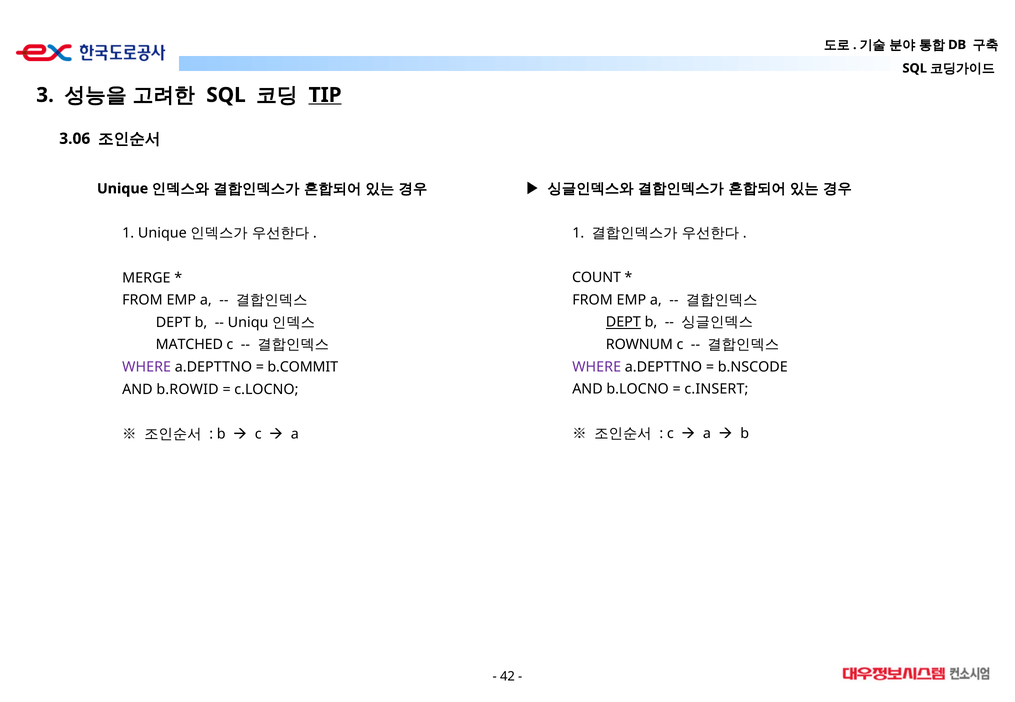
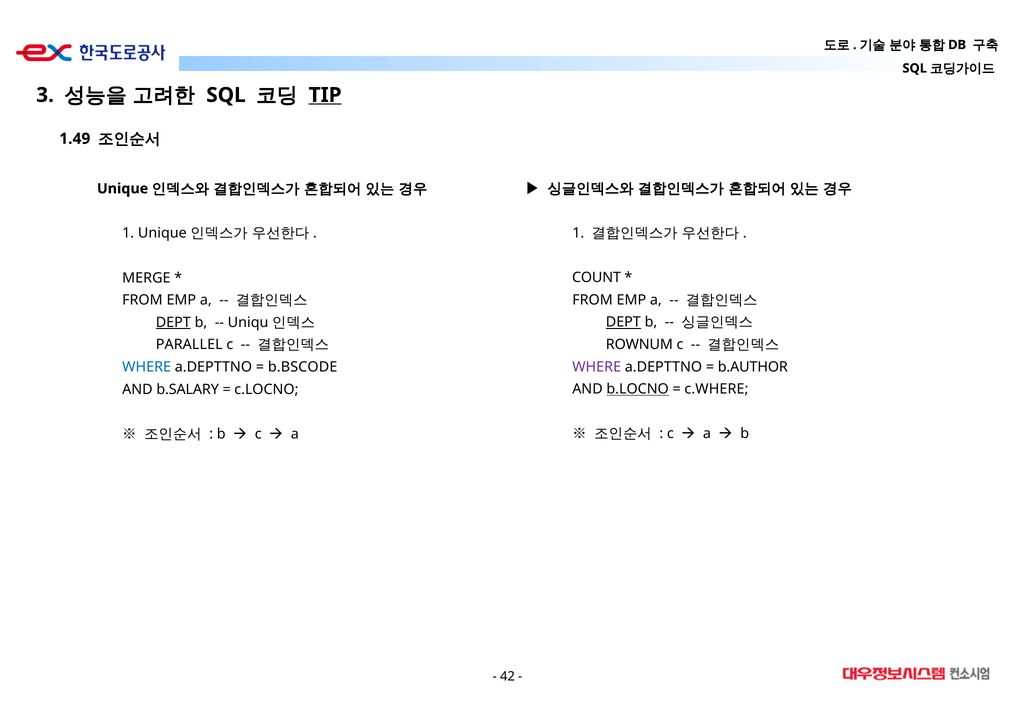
3.06: 3.06 -> 1.49
DEPT at (173, 323) underline: none -> present
MATCHED: MATCHED -> PARALLEL
b.NSCODE: b.NSCODE -> b.AUTHOR
WHERE at (147, 367) colour: purple -> blue
b.COMMIT: b.COMMIT -> b.BSCODE
b.LOCNO underline: none -> present
c.INSERT: c.INSERT -> c.WHERE
b.ROWID: b.ROWID -> b.SALARY
